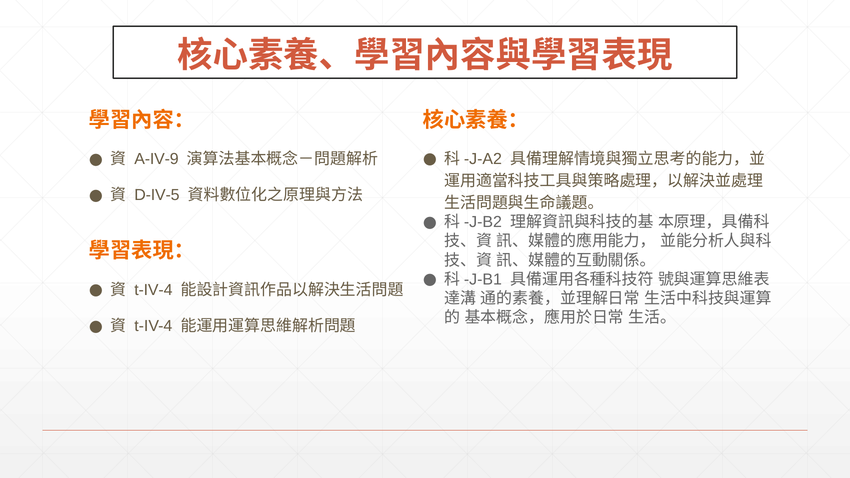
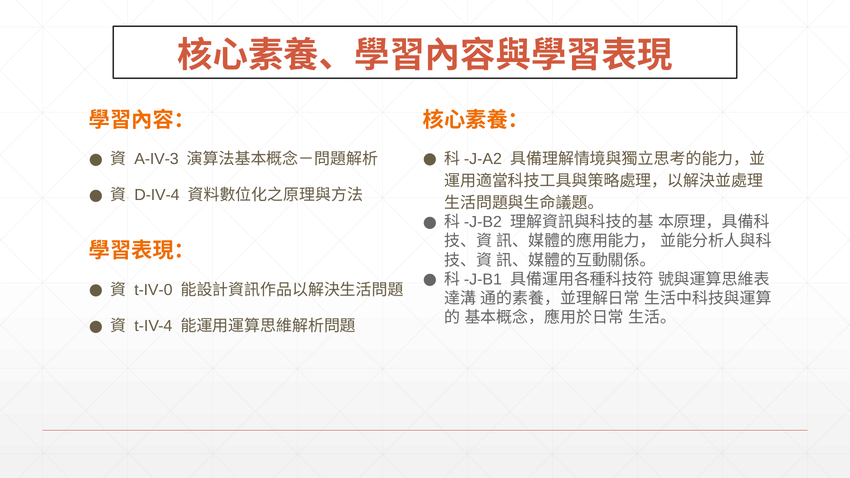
A-IV-9: A-IV-9 -> A-IV-3
D-IV-5: D-IV-5 -> D-IV-4
t-IV-4 at (153, 290): t-IV-4 -> t-IV-0
